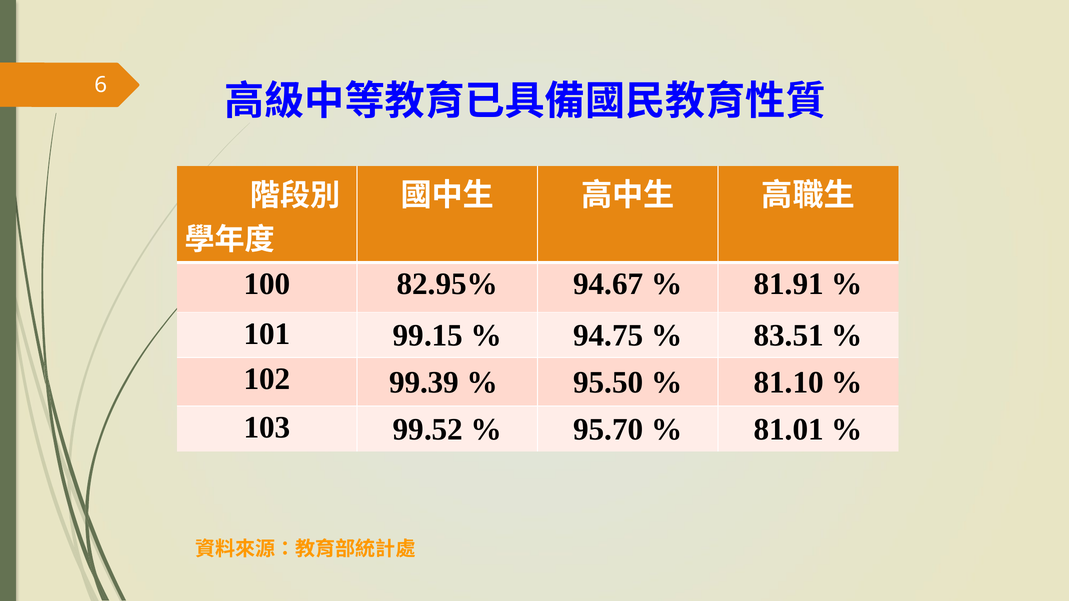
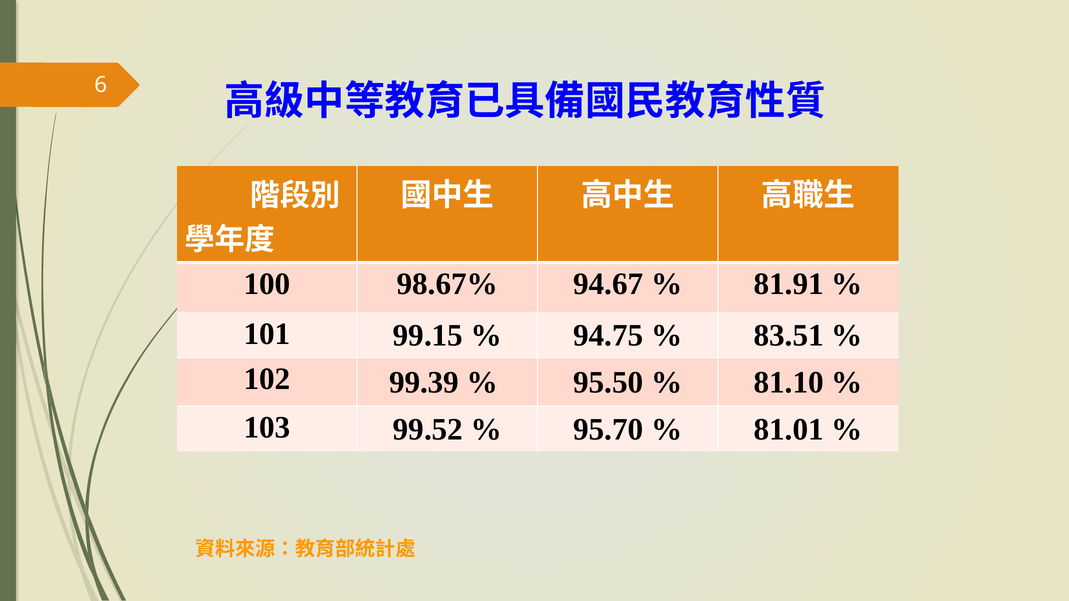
82.95%: 82.95% -> 98.67%
